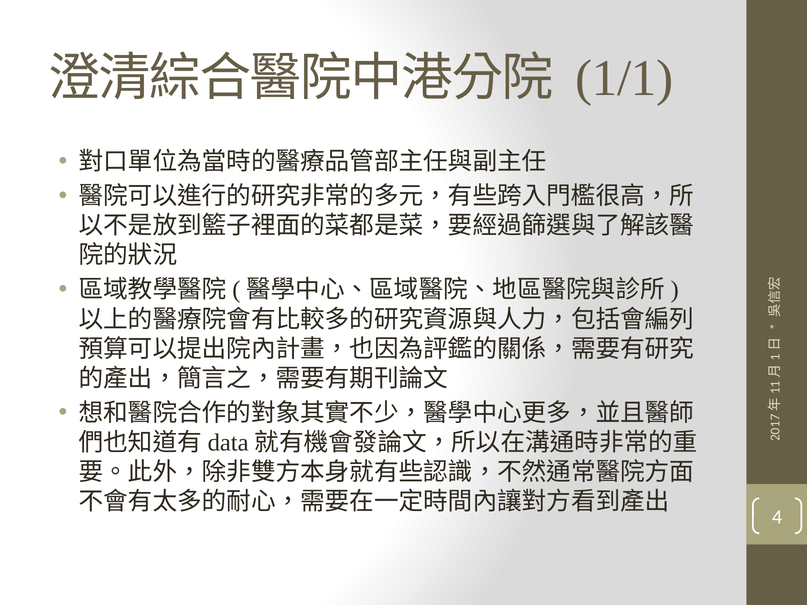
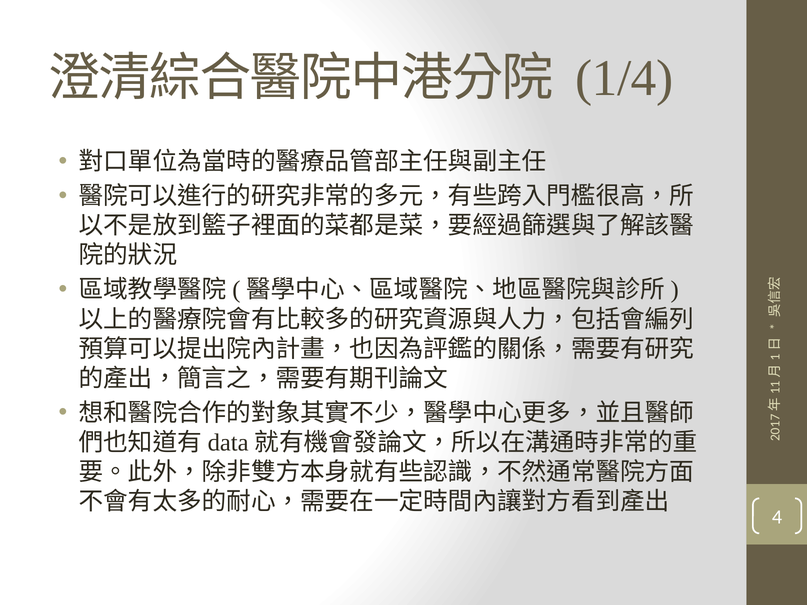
1/1: 1/1 -> 1/4
